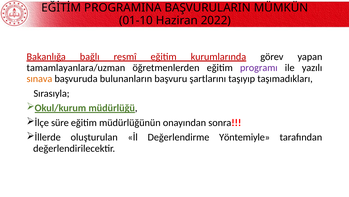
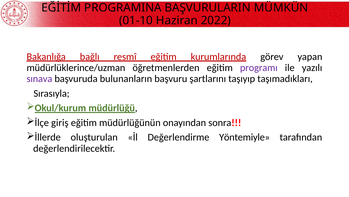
tamamlayanlara/uzman: tamamlayanlara/uzman -> müdürlüklerince/uzman
sınava colour: orange -> purple
süre: süre -> giriş
